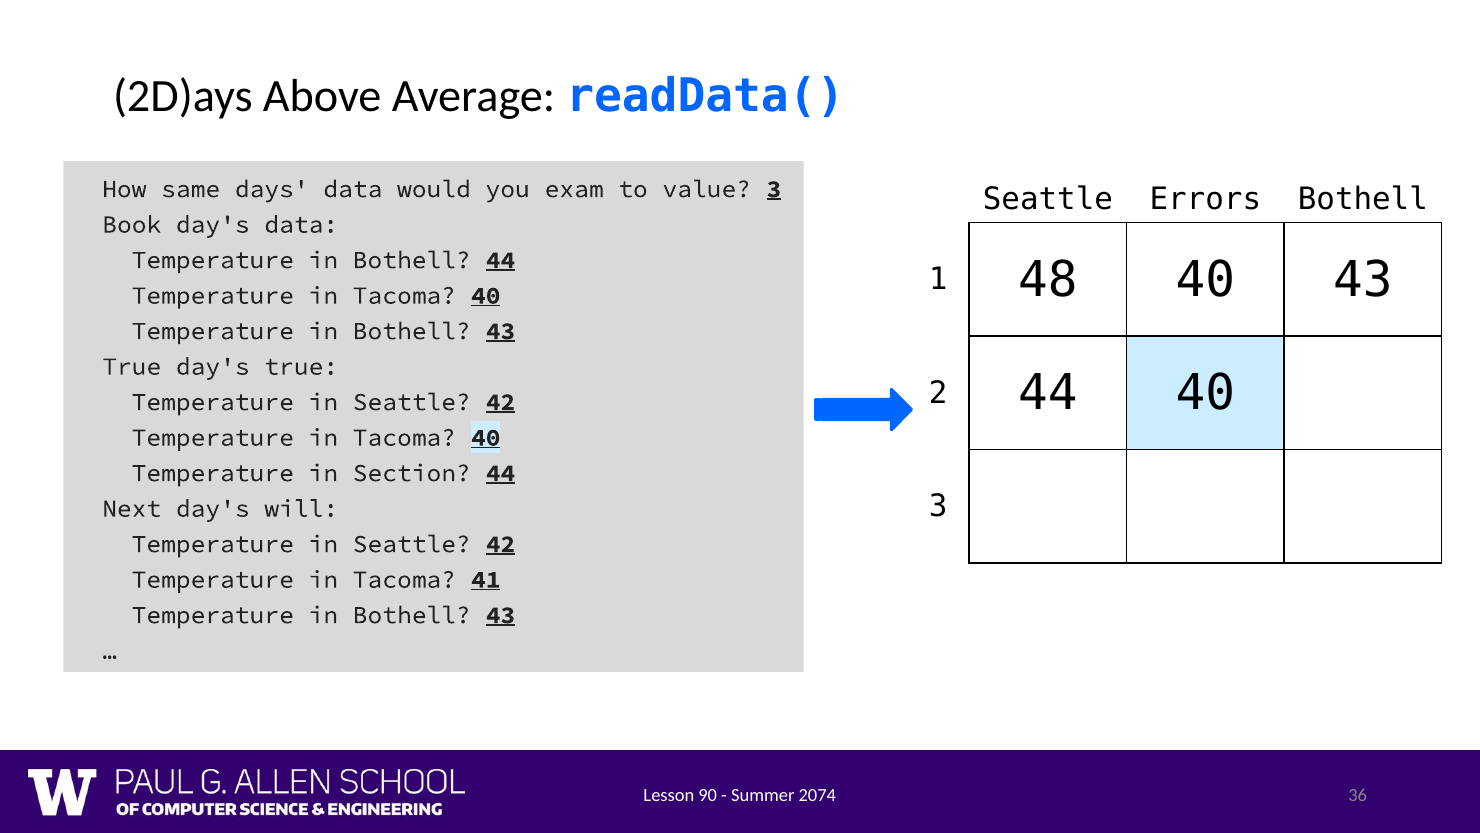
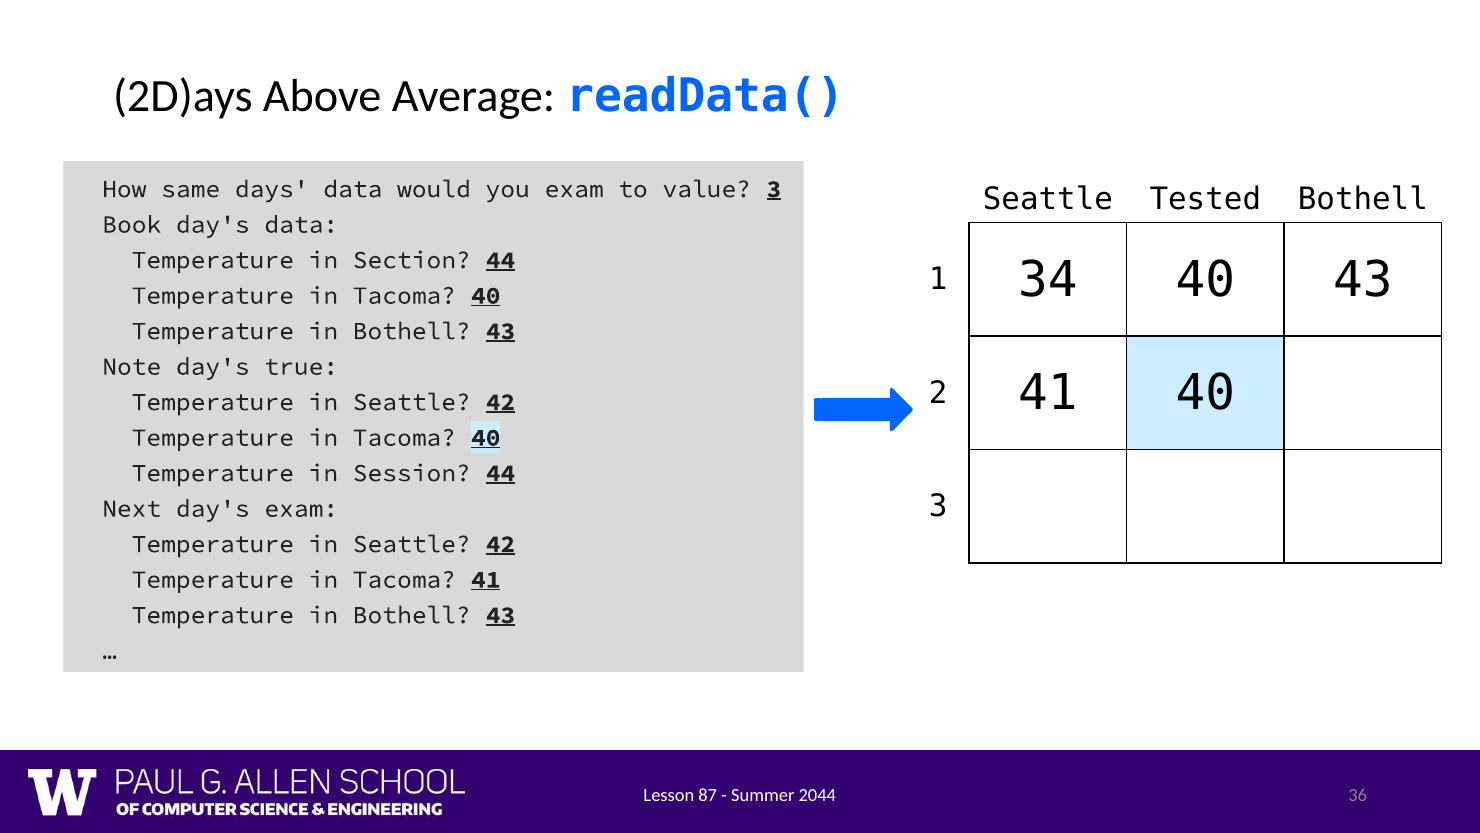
Errors: Errors -> Tested
Bothell at (412, 260): Bothell -> Section
48: 48 -> 34
True at (132, 366): True -> Note
2 44: 44 -> 41
Section: Section -> Session
day's will: will -> exam
90: 90 -> 87
2074: 2074 -> 2044
